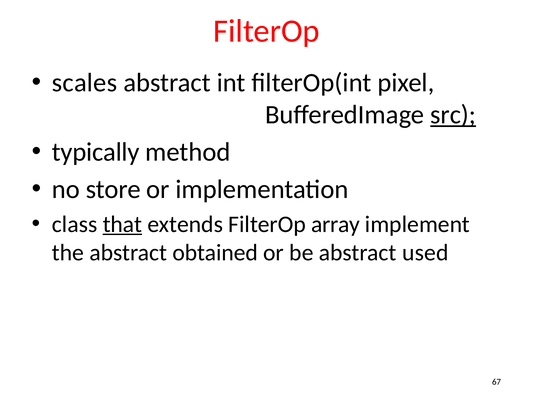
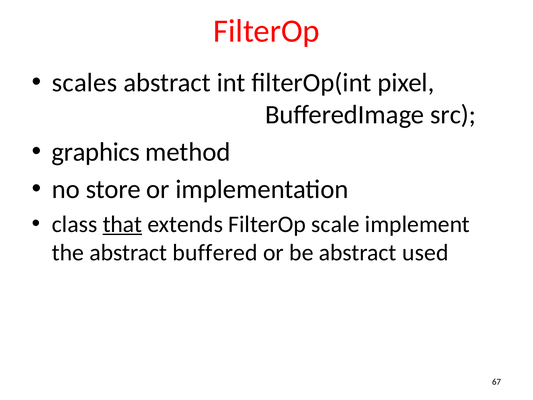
src underline: present -> none
typically: typically -> graphics
array: array -> scale
obtained: obtained -> buffered
